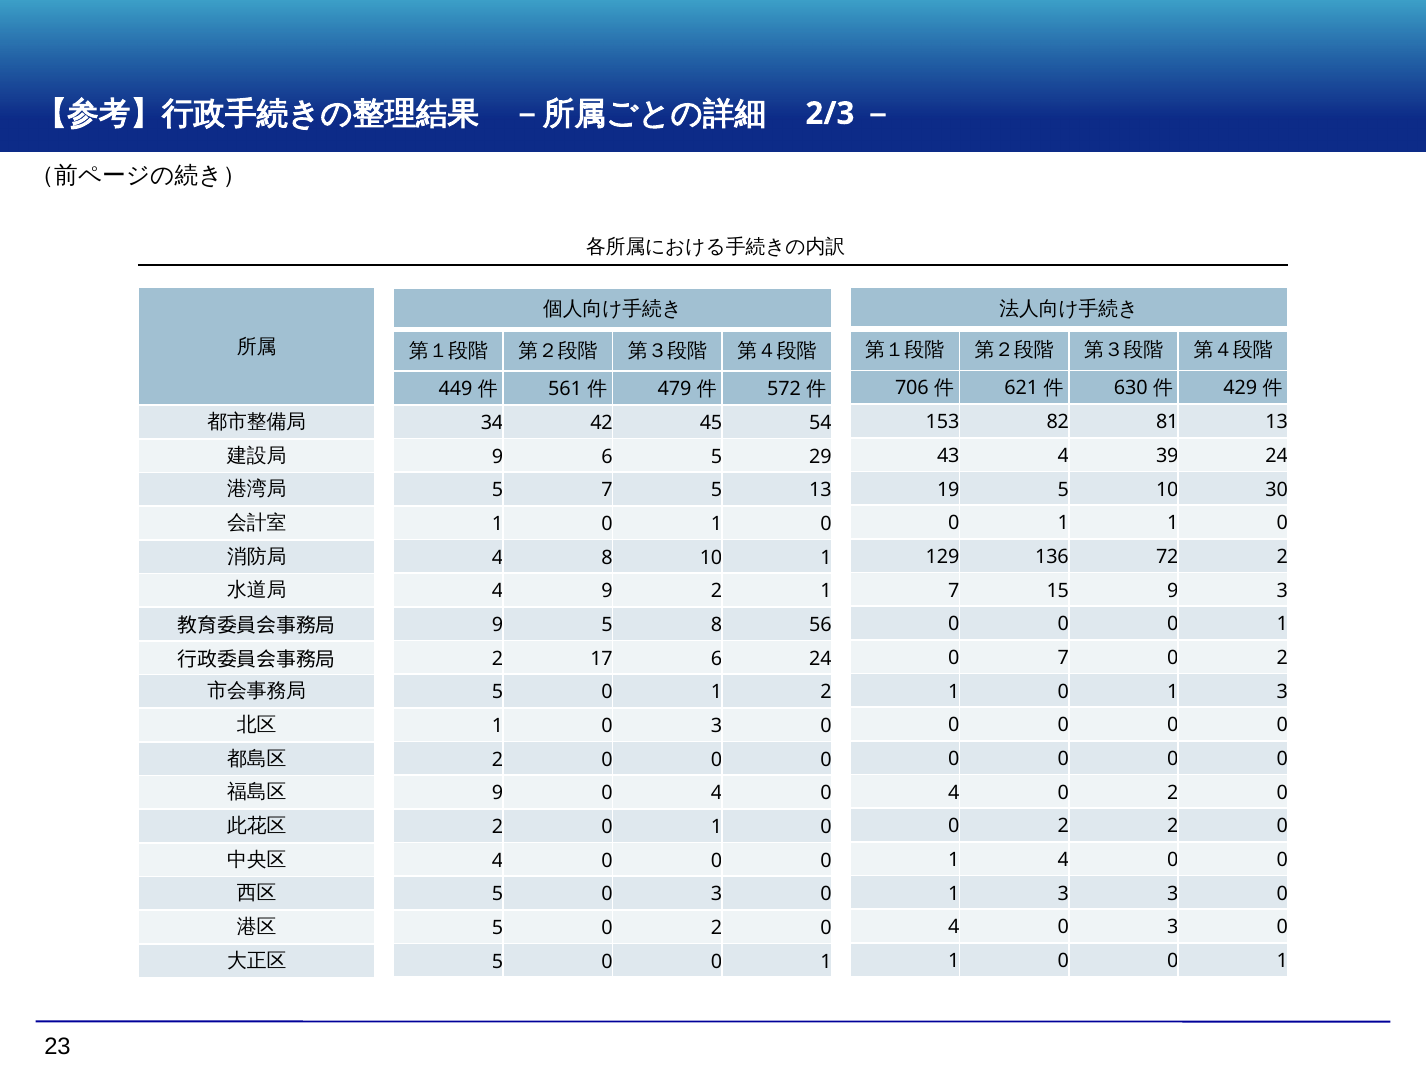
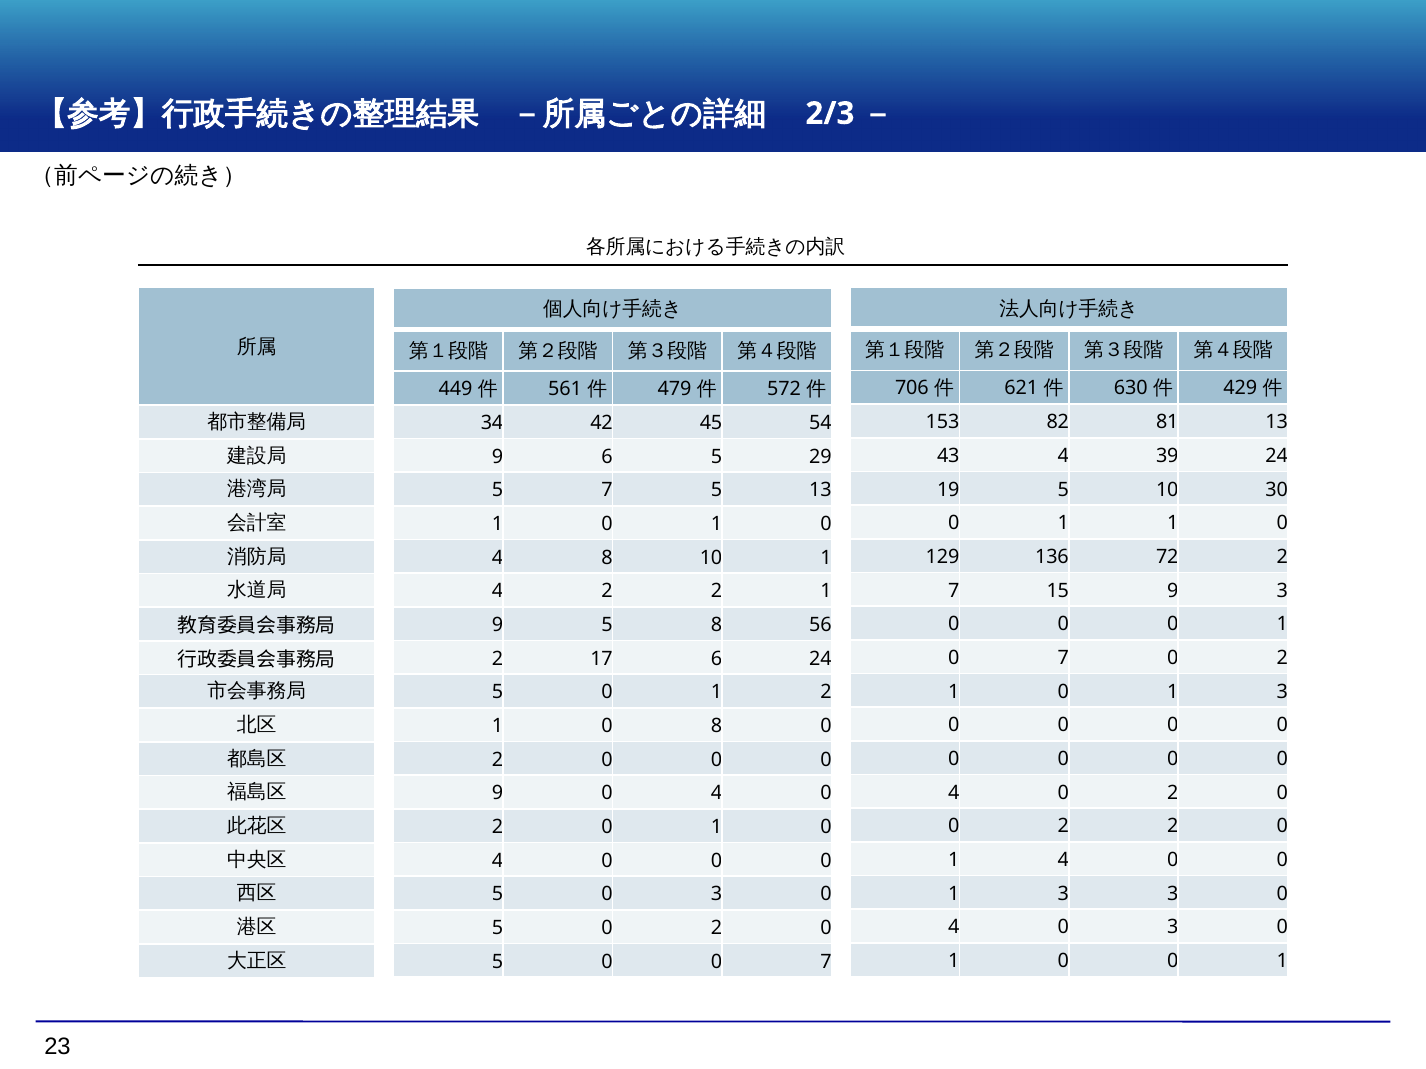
4 9: 9 -> 2
1 0 3: 3 -> 8
5 0 0 1: 1 -> 7
